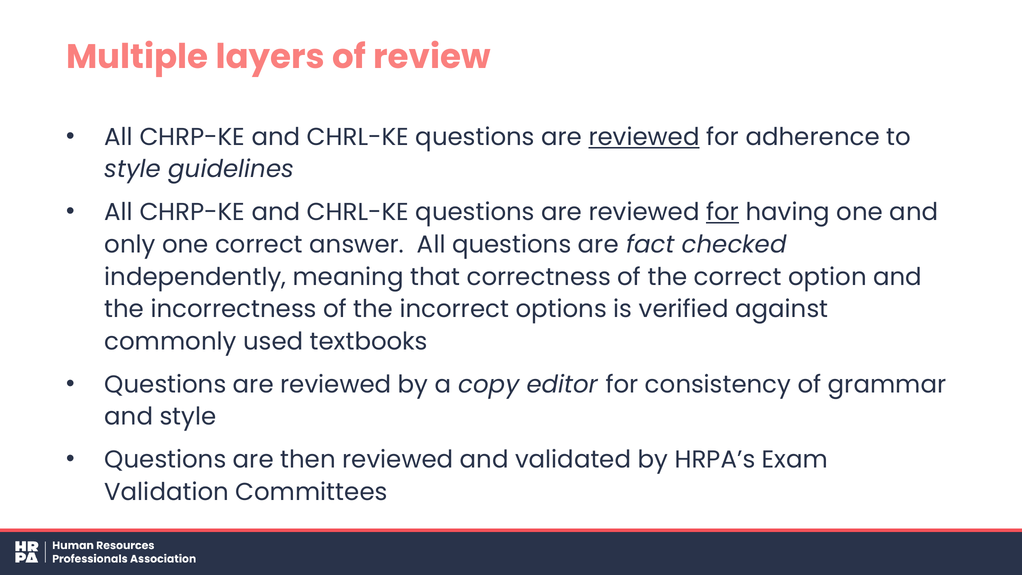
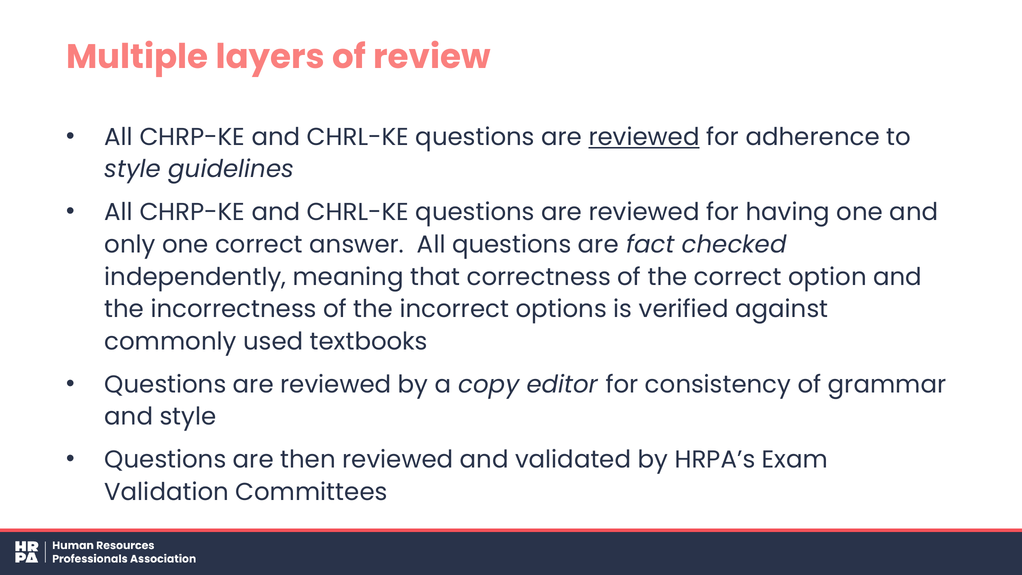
for at (723, 212) underline: present -> none
